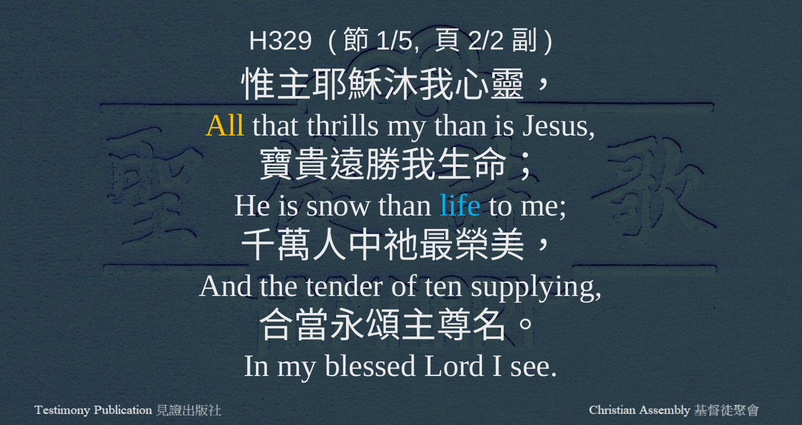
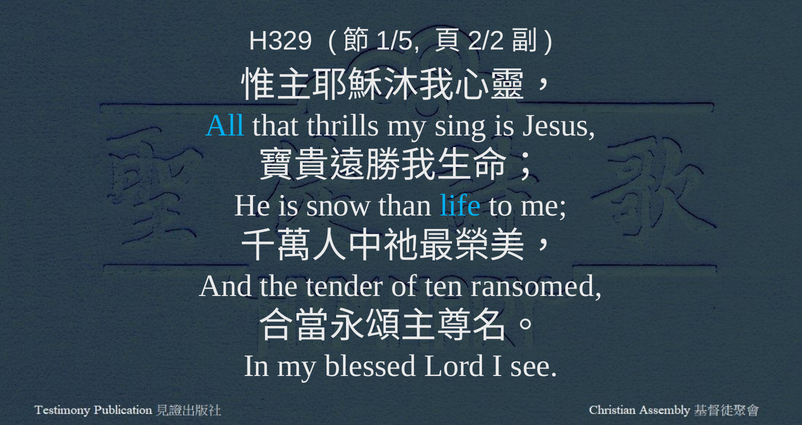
All colour: yellow -> light blue
my than: than -> sing
supplying: supplying -> ransomed
